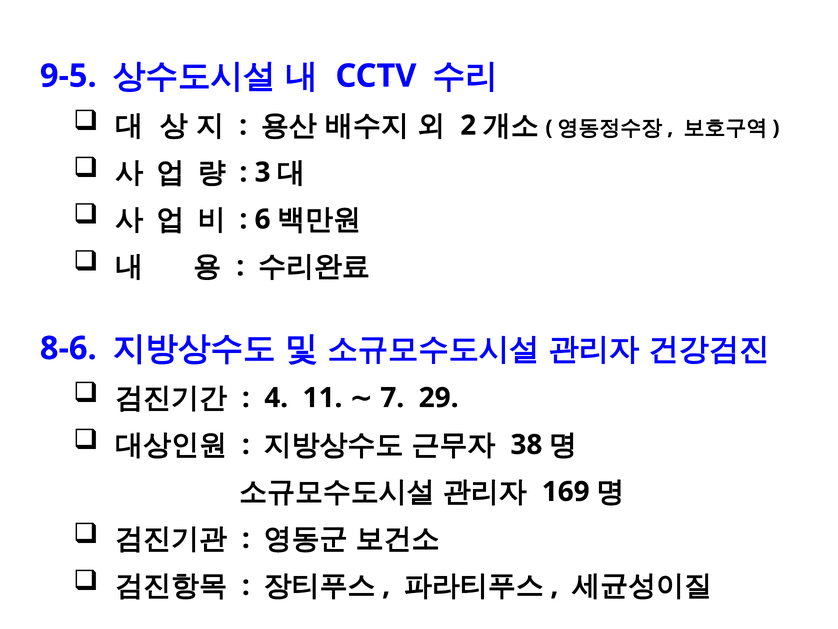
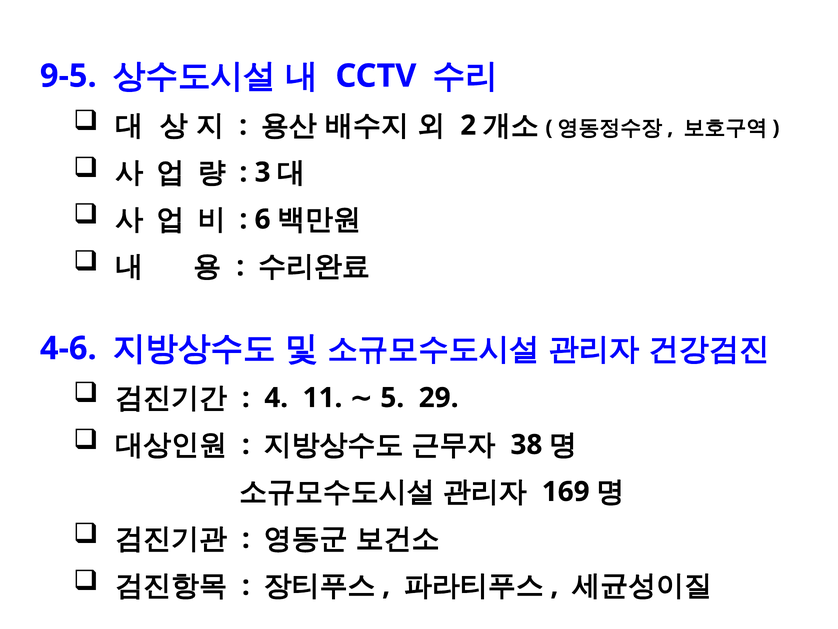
8-6: 8-6 -> 4-6
7: 7 -> 5
